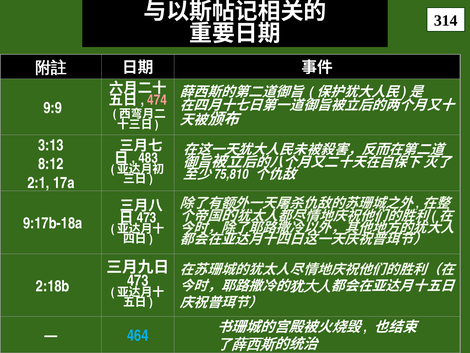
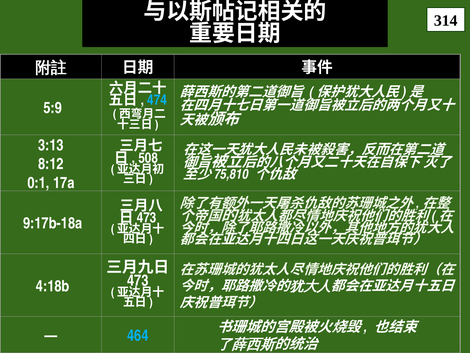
474 colour: pink -> light blue
9:9: 9:9 -> 5:9
483: 483 -> 508
2:1: 2:1 -> 0:1
2:18b: 2:18b -> 4:18b
